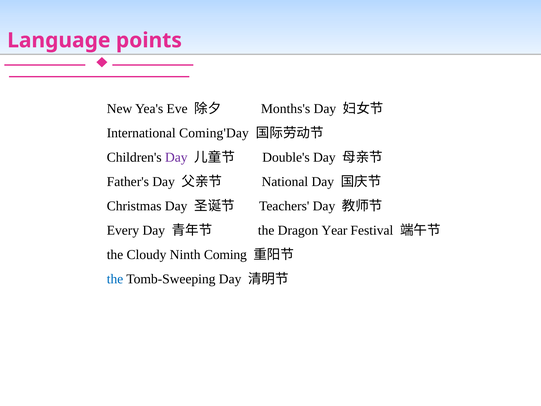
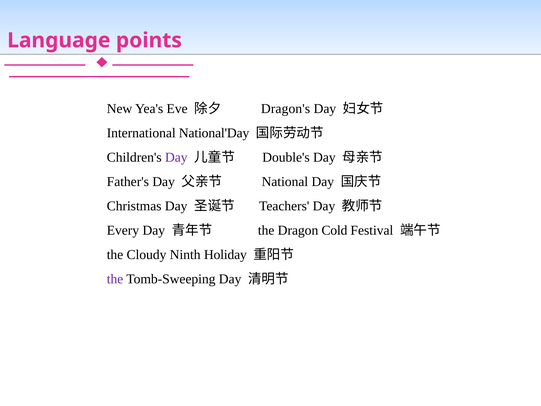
Months's: Months's -> Dragon's
Coming'Day: Coming'Day -> National'Day
Year: Year -> Cold
Coming: Coming -> Holiday
the at (115, 279) colour: blue -> purple
